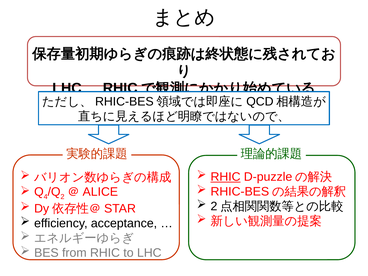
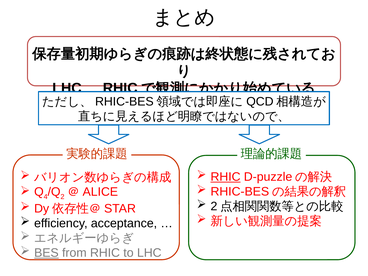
BES underline: none -> present
